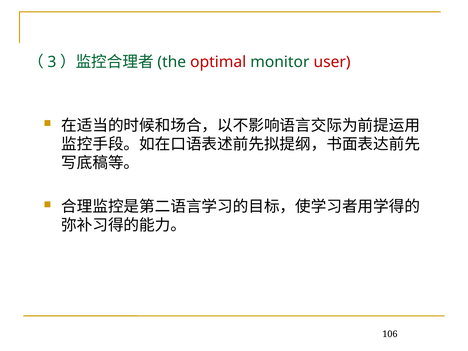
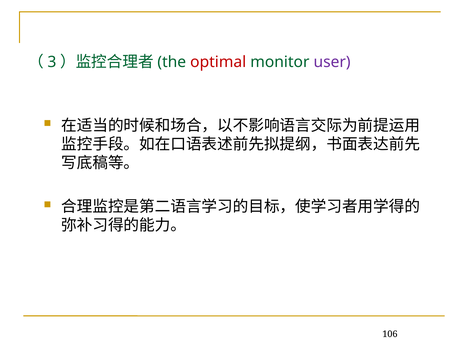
user colour: red -> purple
